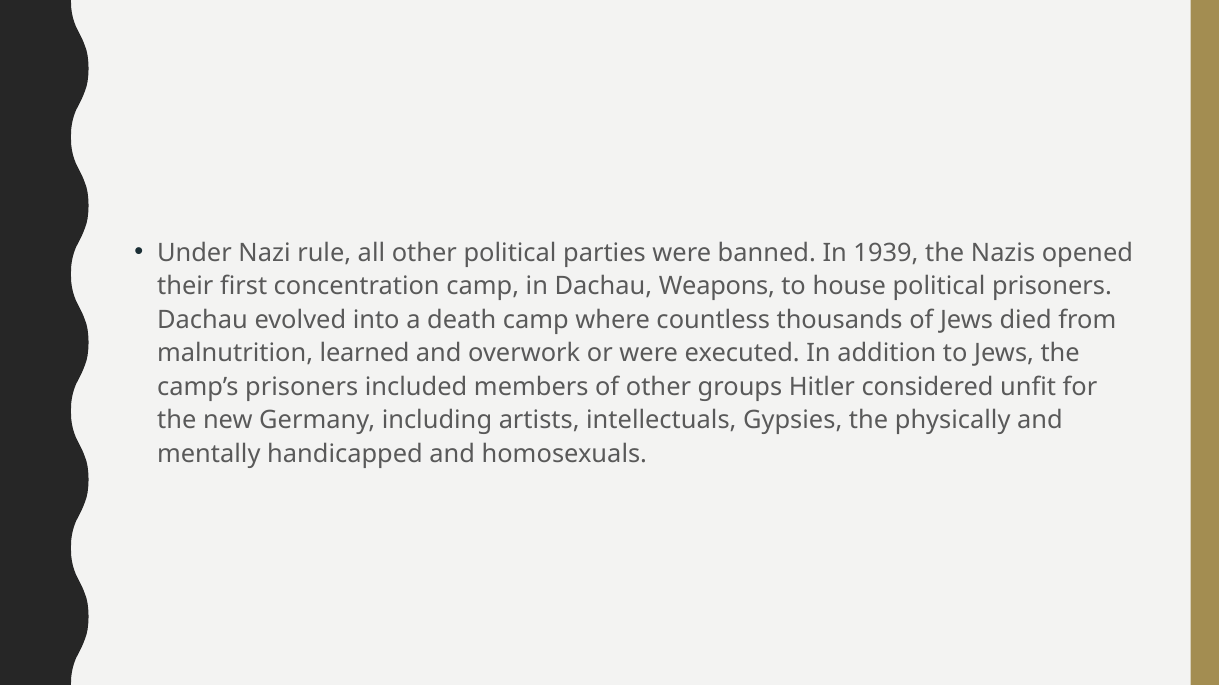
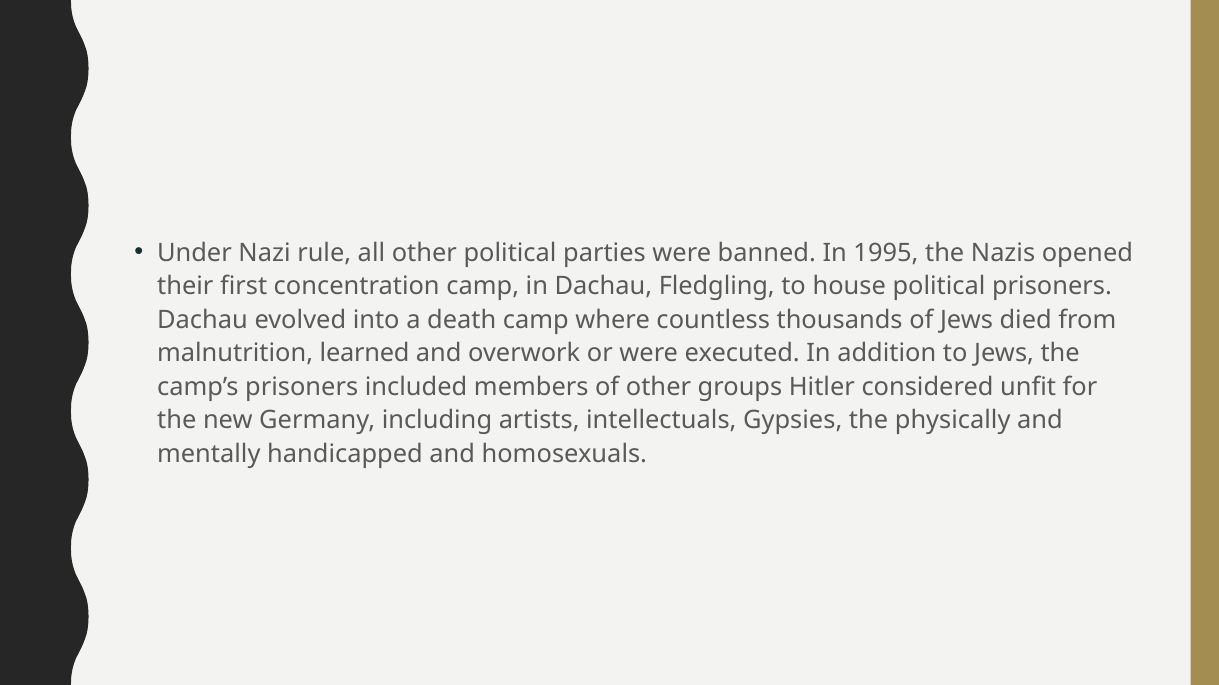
1939: 1939 -> 1995
Weapons: Weapons -> Fledgling
